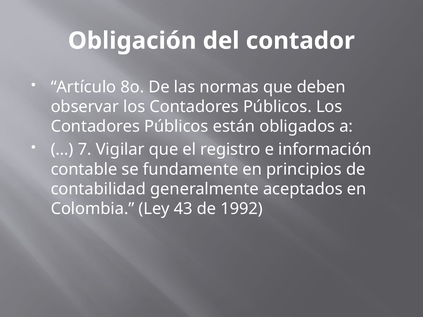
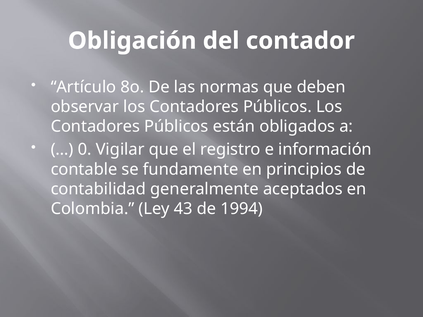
7: 7 -> 0
1992: 1992 -> 1994
